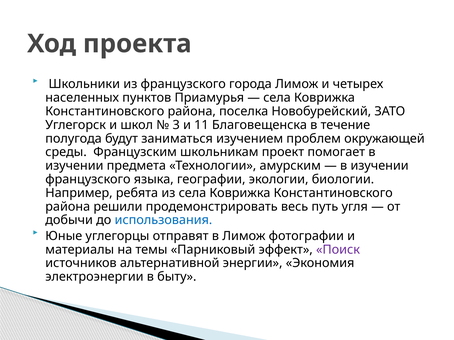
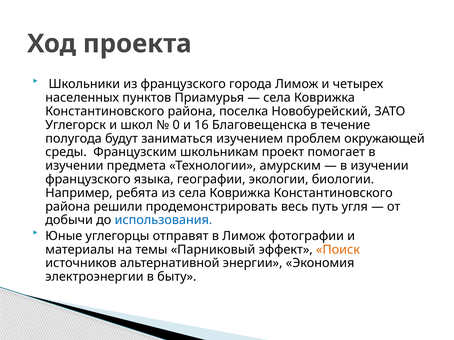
3: 3 -> 0
11: 11 -> 16
Поиск colour: purple -> orange
